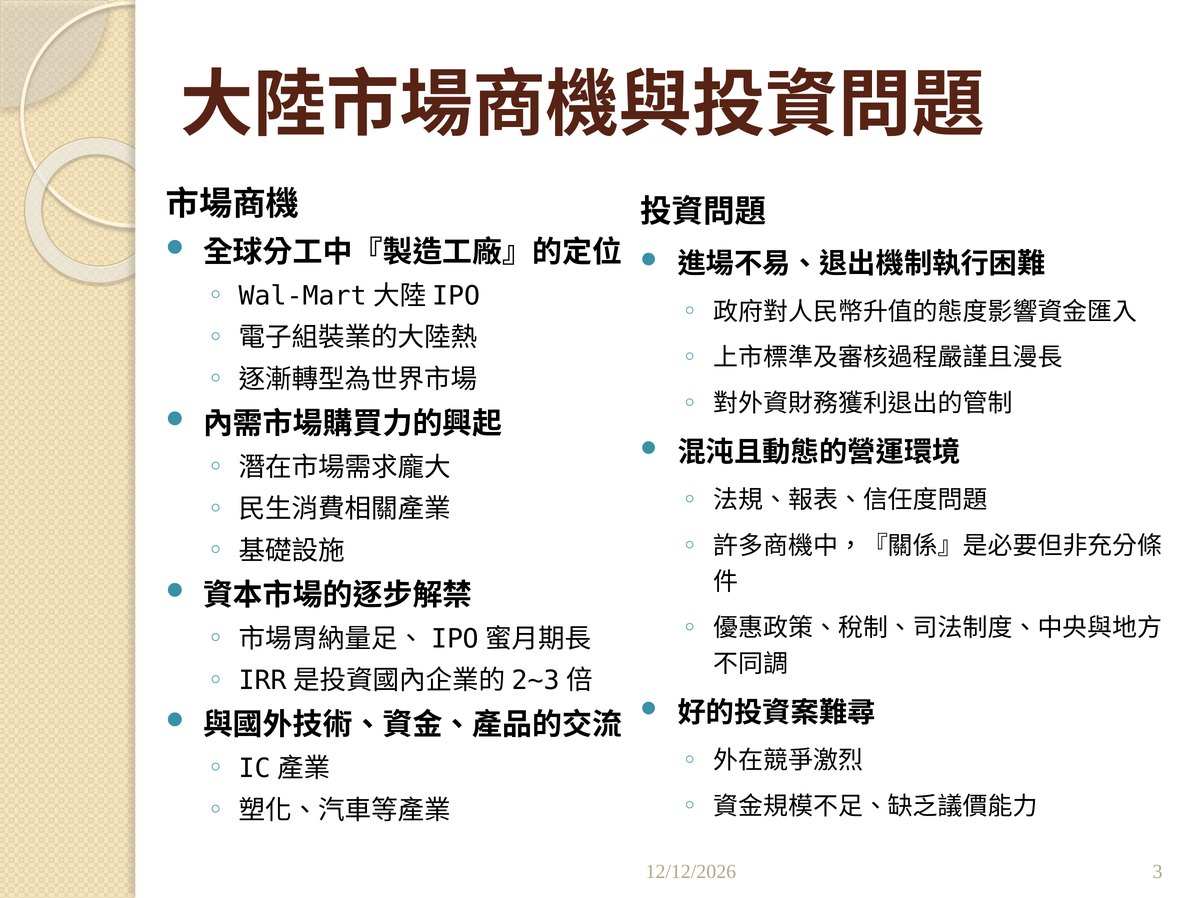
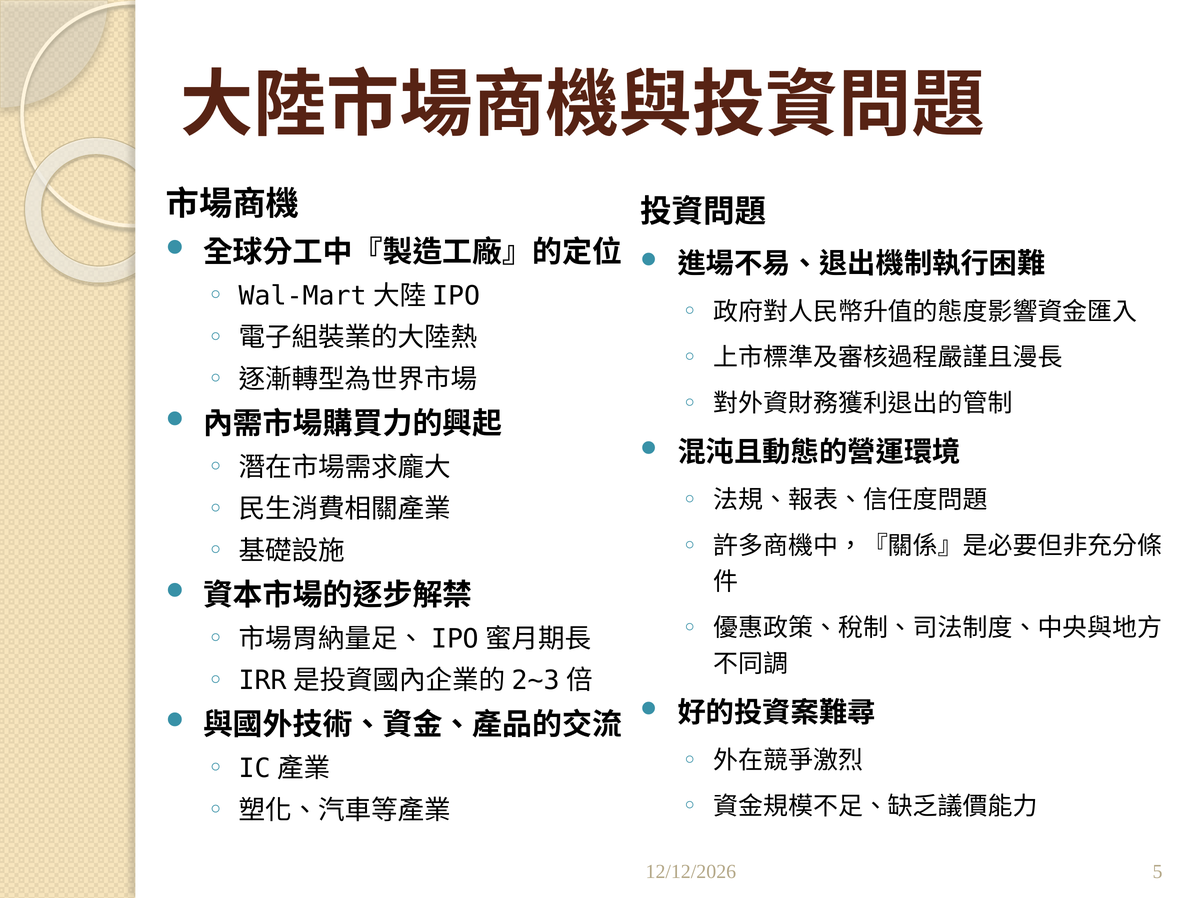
3: 3 -> 5
